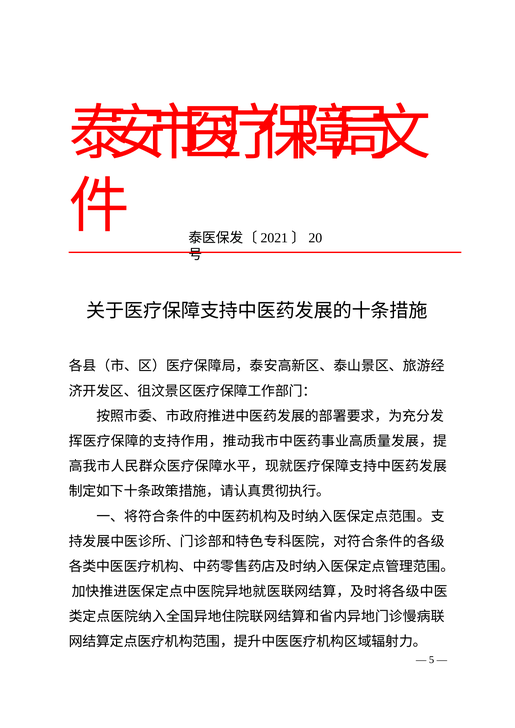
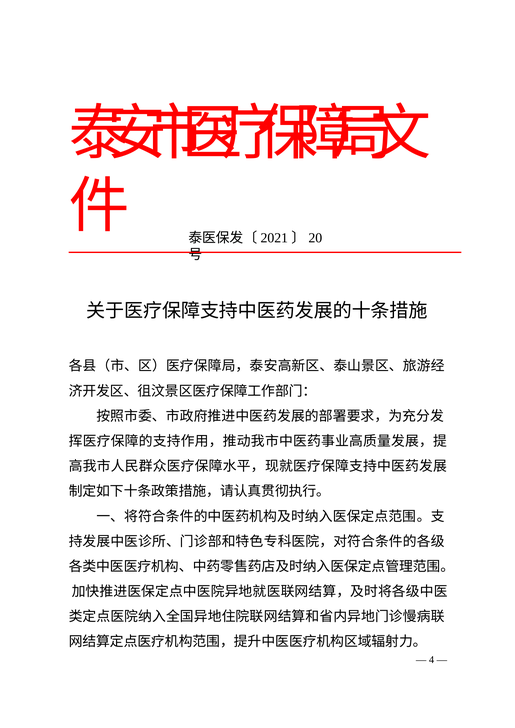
5: 5 -> 4
